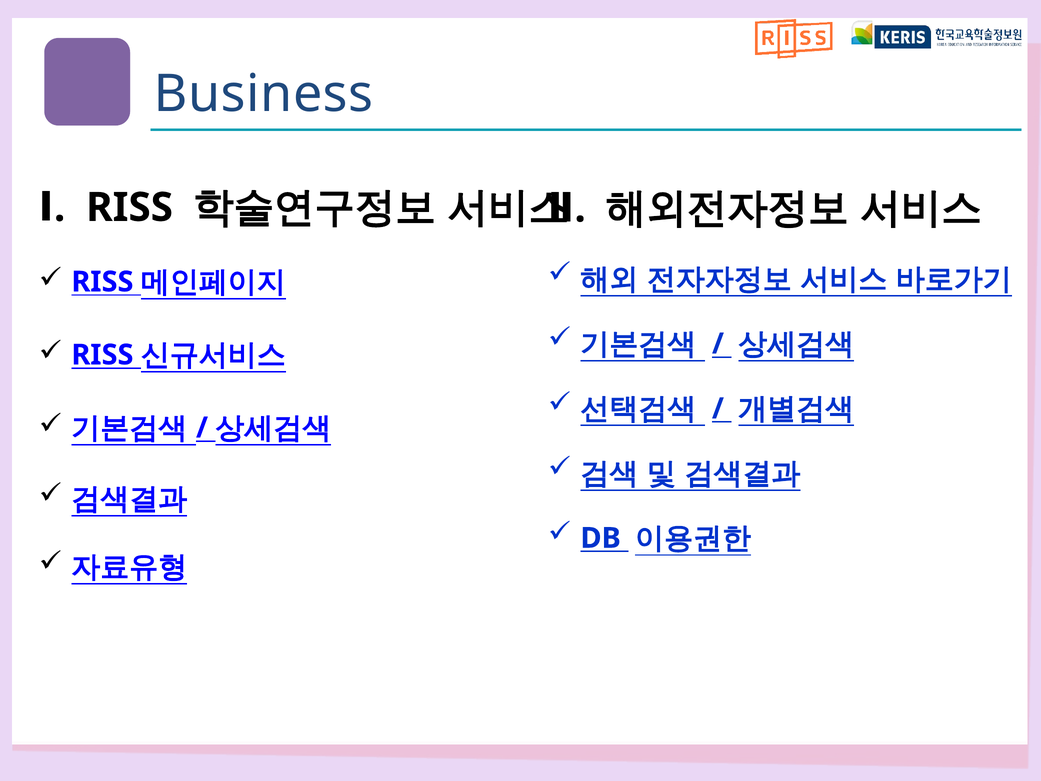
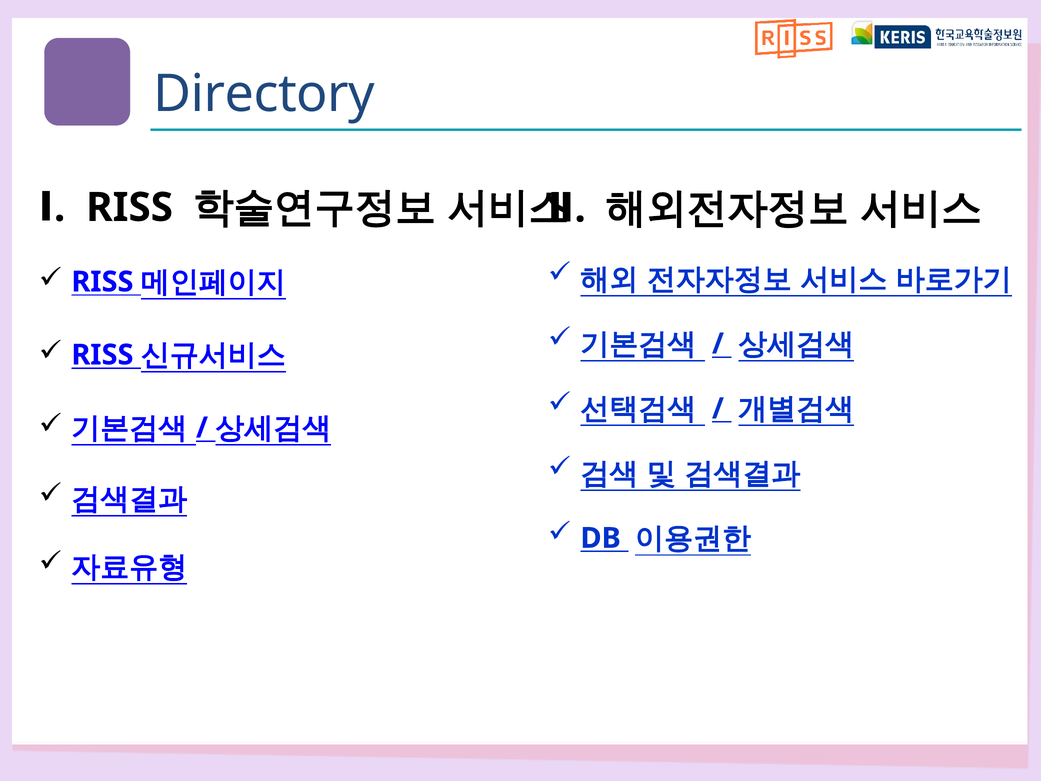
Business: Business -> Directory
